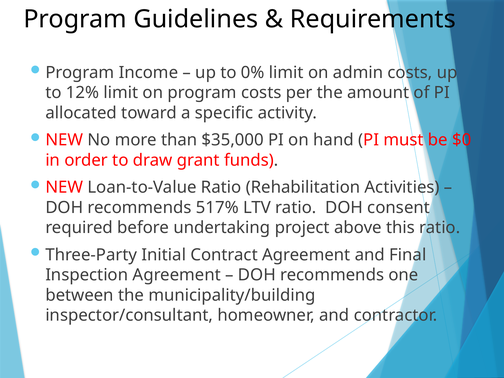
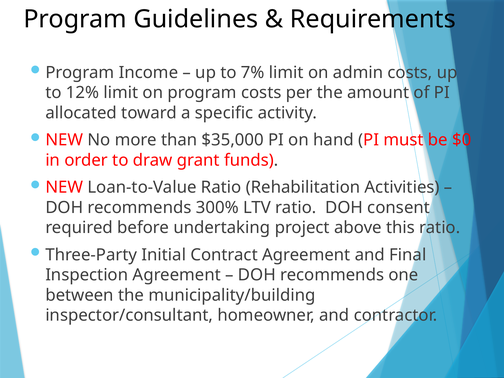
0%: 0% -> 7%
517%: 517% -> 300%
